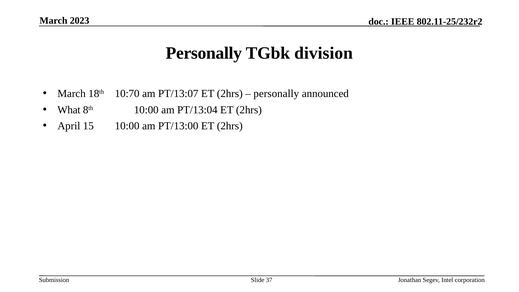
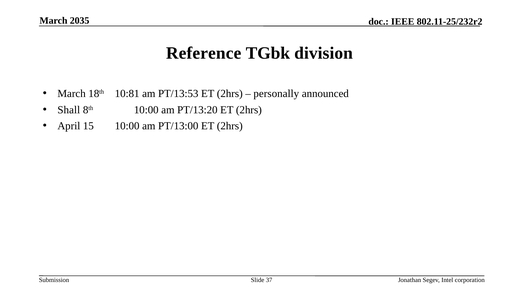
2023: 2023 -> 2035
Personally at (204, 53): Personally -> Reference
10:70: 10:70 -> 10:81
PT/13:07: PT/13:07 -> PT/13:53
What: What -> Shall
PT/13:04: PT/13:04 -> PT/13:20
